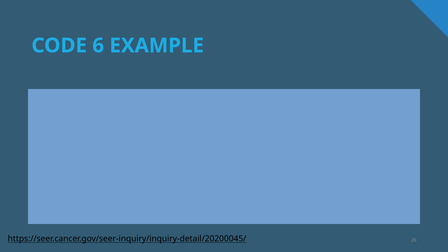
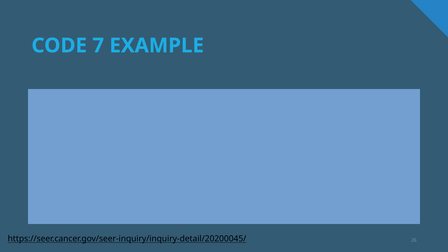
6: 6 -> 7
